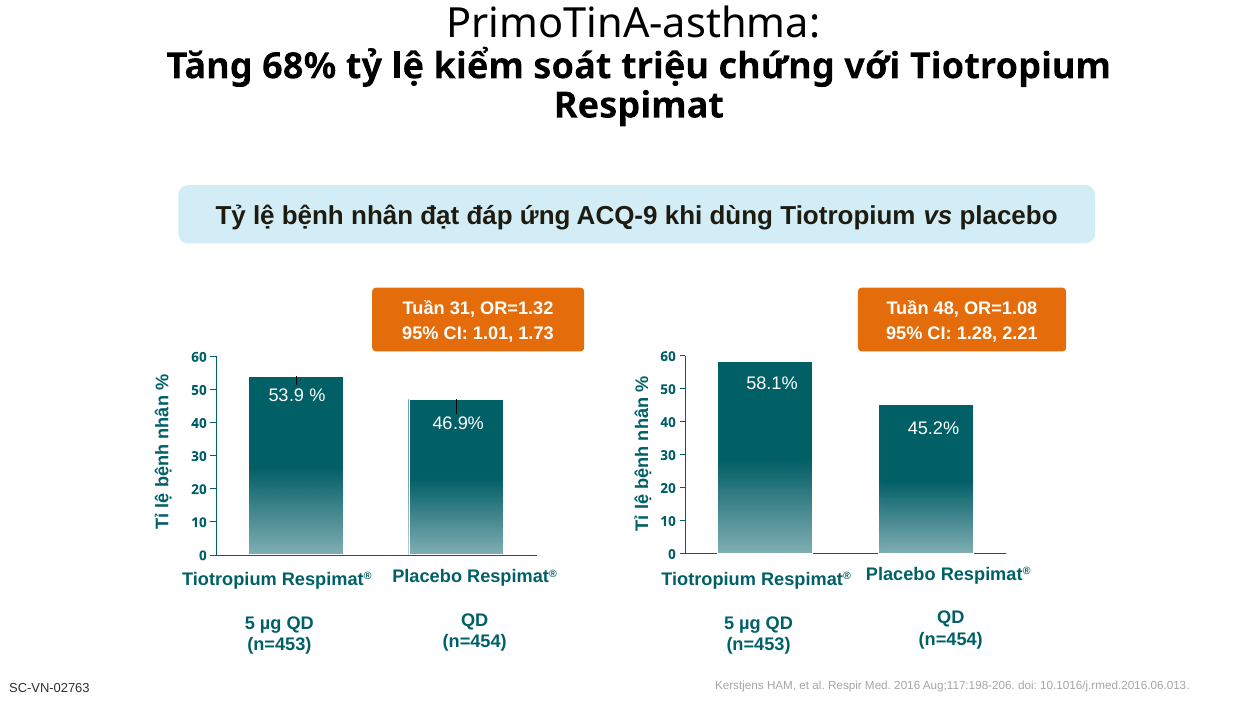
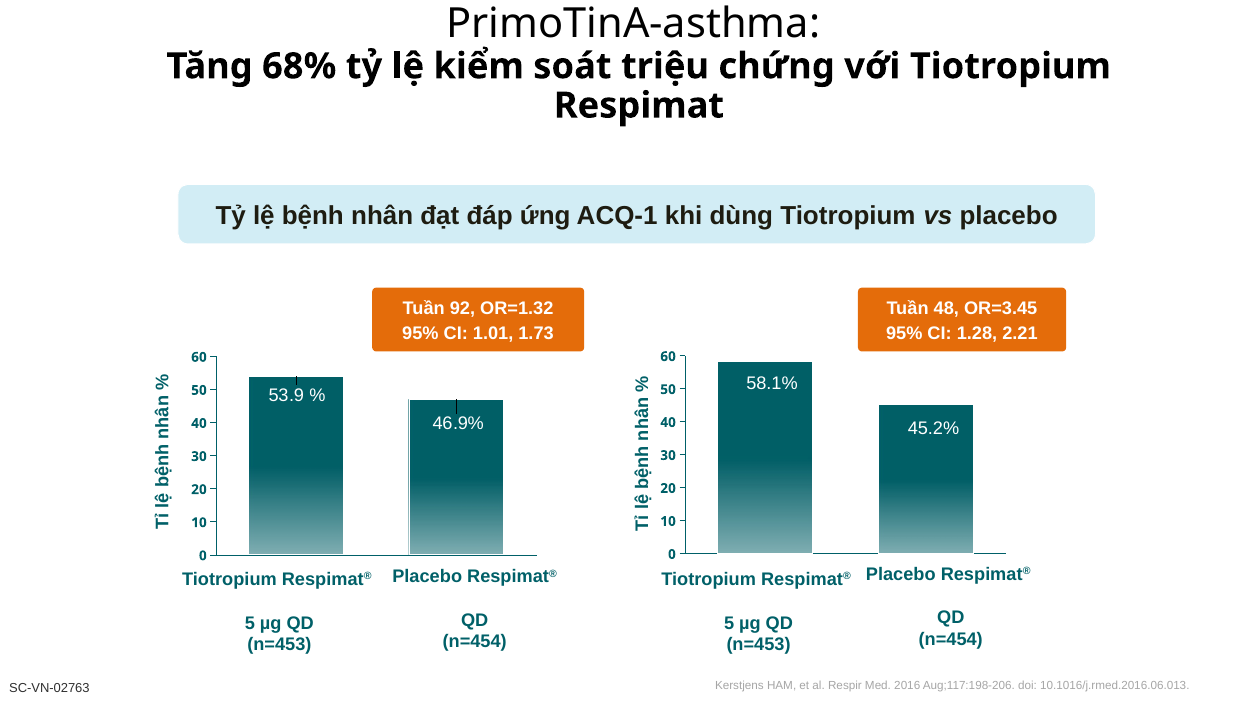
ACQ-9: ACQ-9 -> ACQ-1
31: 31 -> 92
OR=1.08: OR=1.08 -> OR=3.45
